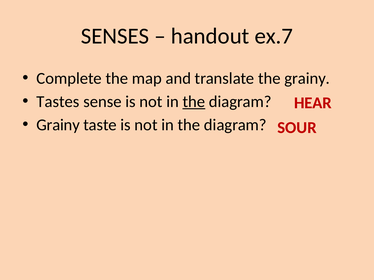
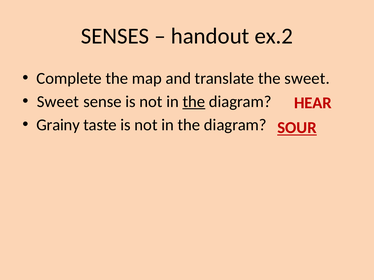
ex.7: ex.7 -> ex.2
the grainy: grainy -> sweet
Tastes at (58, 102): Tastes -> Sweet
SOUR underline: none -> present
